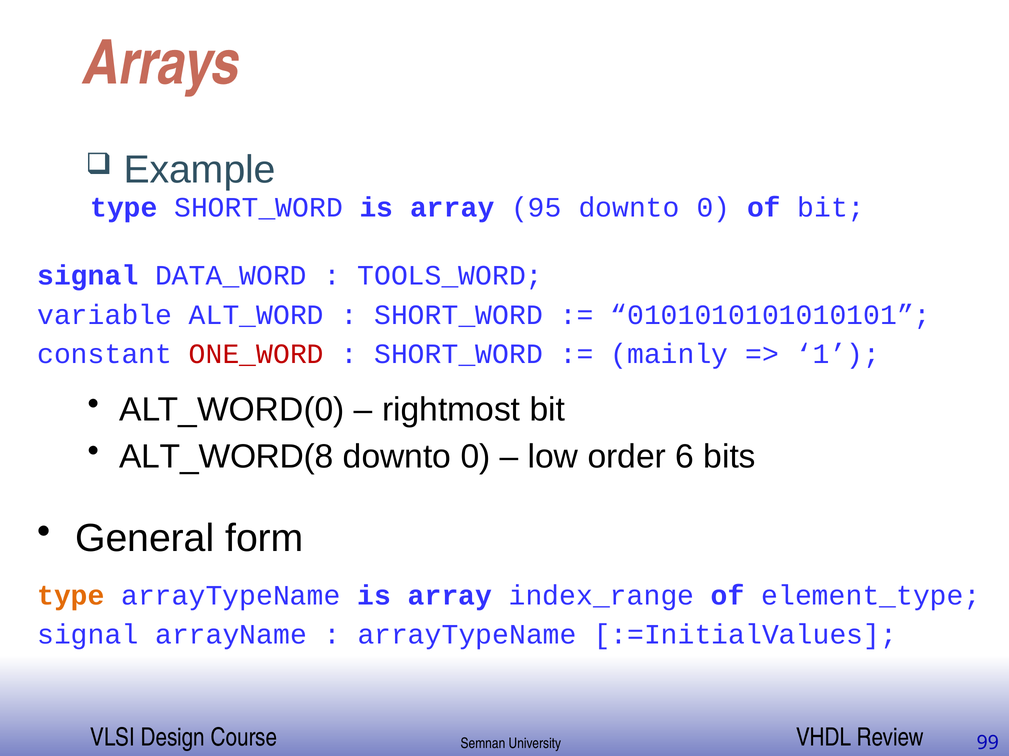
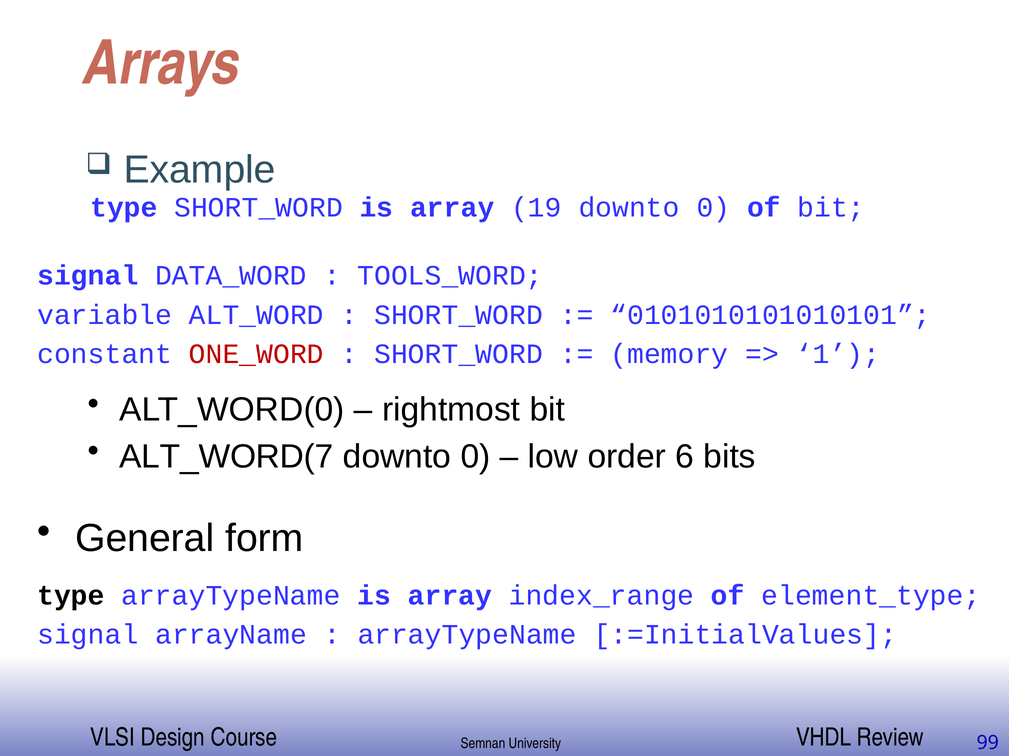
95: 95 -> 19
mainly: mainly -> memory
ALT_WORD(8: ALT_WORD(8 -> ALT_WORD(7
type at (71, 596) colour: orange -> black
